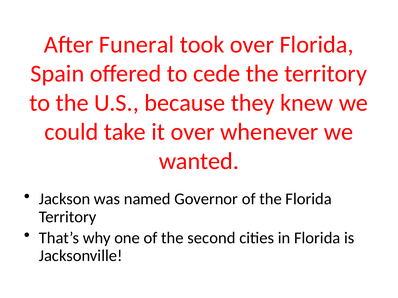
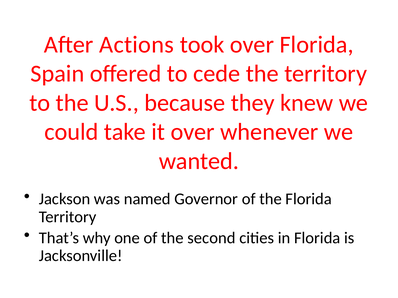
Funeral: Funeral -> Actions
